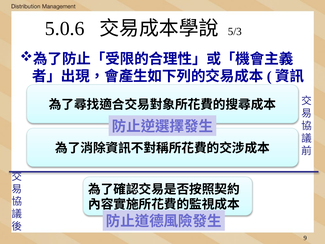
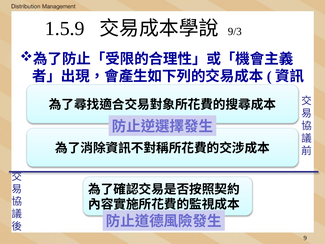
5.0.6: 5.0.6 -> 1.5.9
5/3: 5/3 -> 9/3
